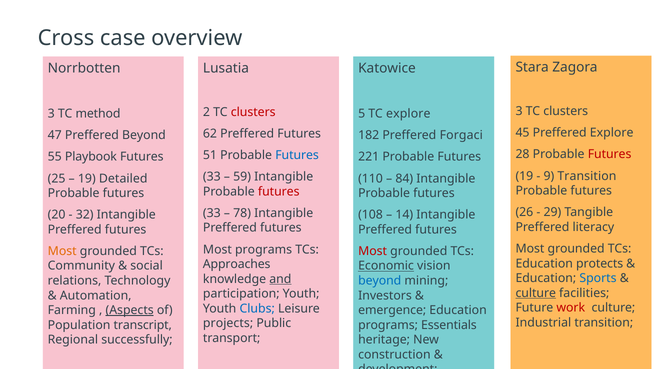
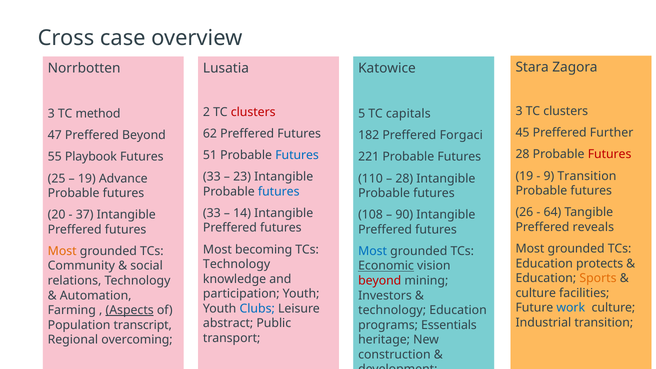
TC explore: explore -> capitals
Preffered Explore: Explore -> Further
59 at (242, 177): 59 -> 23
Detailed: Detailed -> Advance
84 at (404, 178): 84 -> 28
futures at (279, 192) colour: red -> blue
29: 29 -> 64
78: 78 -> 14
32: 32 -> 37
14: 14 -> 90
literacy: literacy -> reveals
Most programs: programs -> becoming
Most at (373, 251) colour: red -> blue
Approaches at (237, 264): Approaches -> Technology
Sports colour: blue -> orange
and underline: present -> none
beyond at (380, 281) colour: blue -> red
culture at (536, 293) underline: present -> none
work colour: red -> blue
emergence at (392, 310): emergence -> technology
projects: projects -> abstract
successfully: successfully -> overcoming
